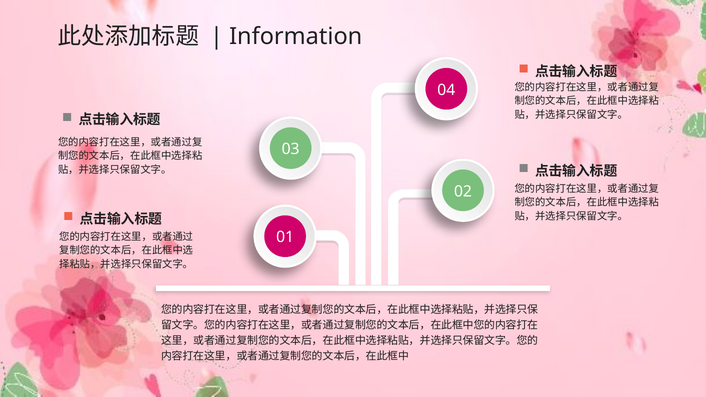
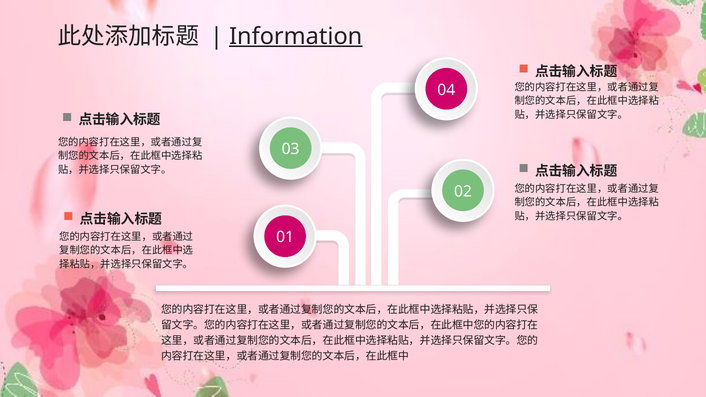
Information underline: none -> present
